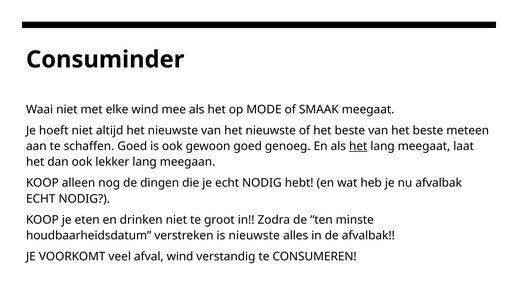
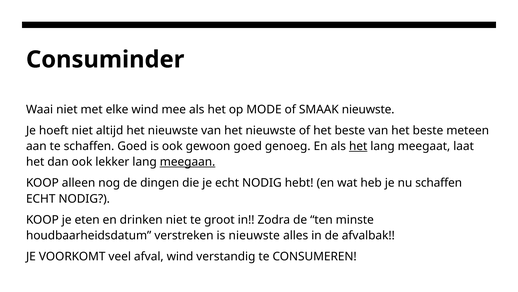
SMAAK meegaat: meegaat -> nieuwste
meegaan underline: none -> present
nu afvalbak: afvalbak -> schaffen
